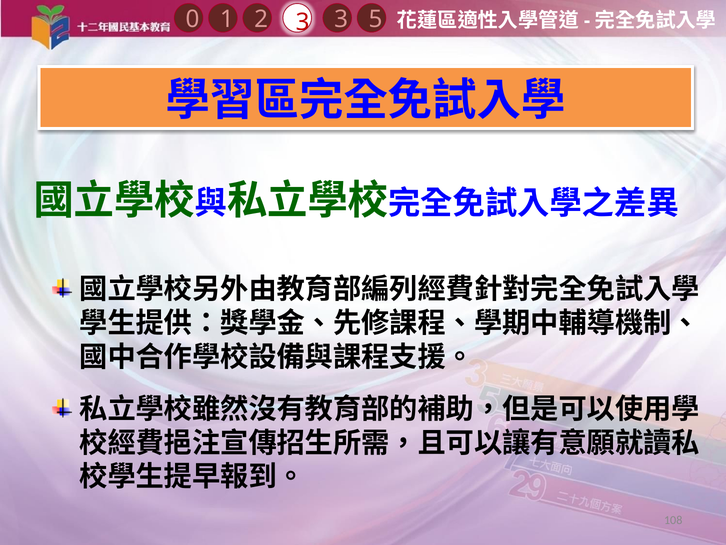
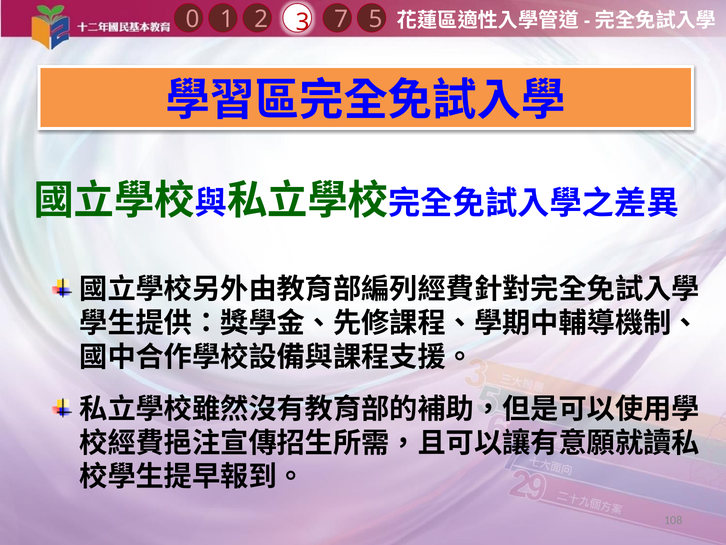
1 3: 3 -> 7
